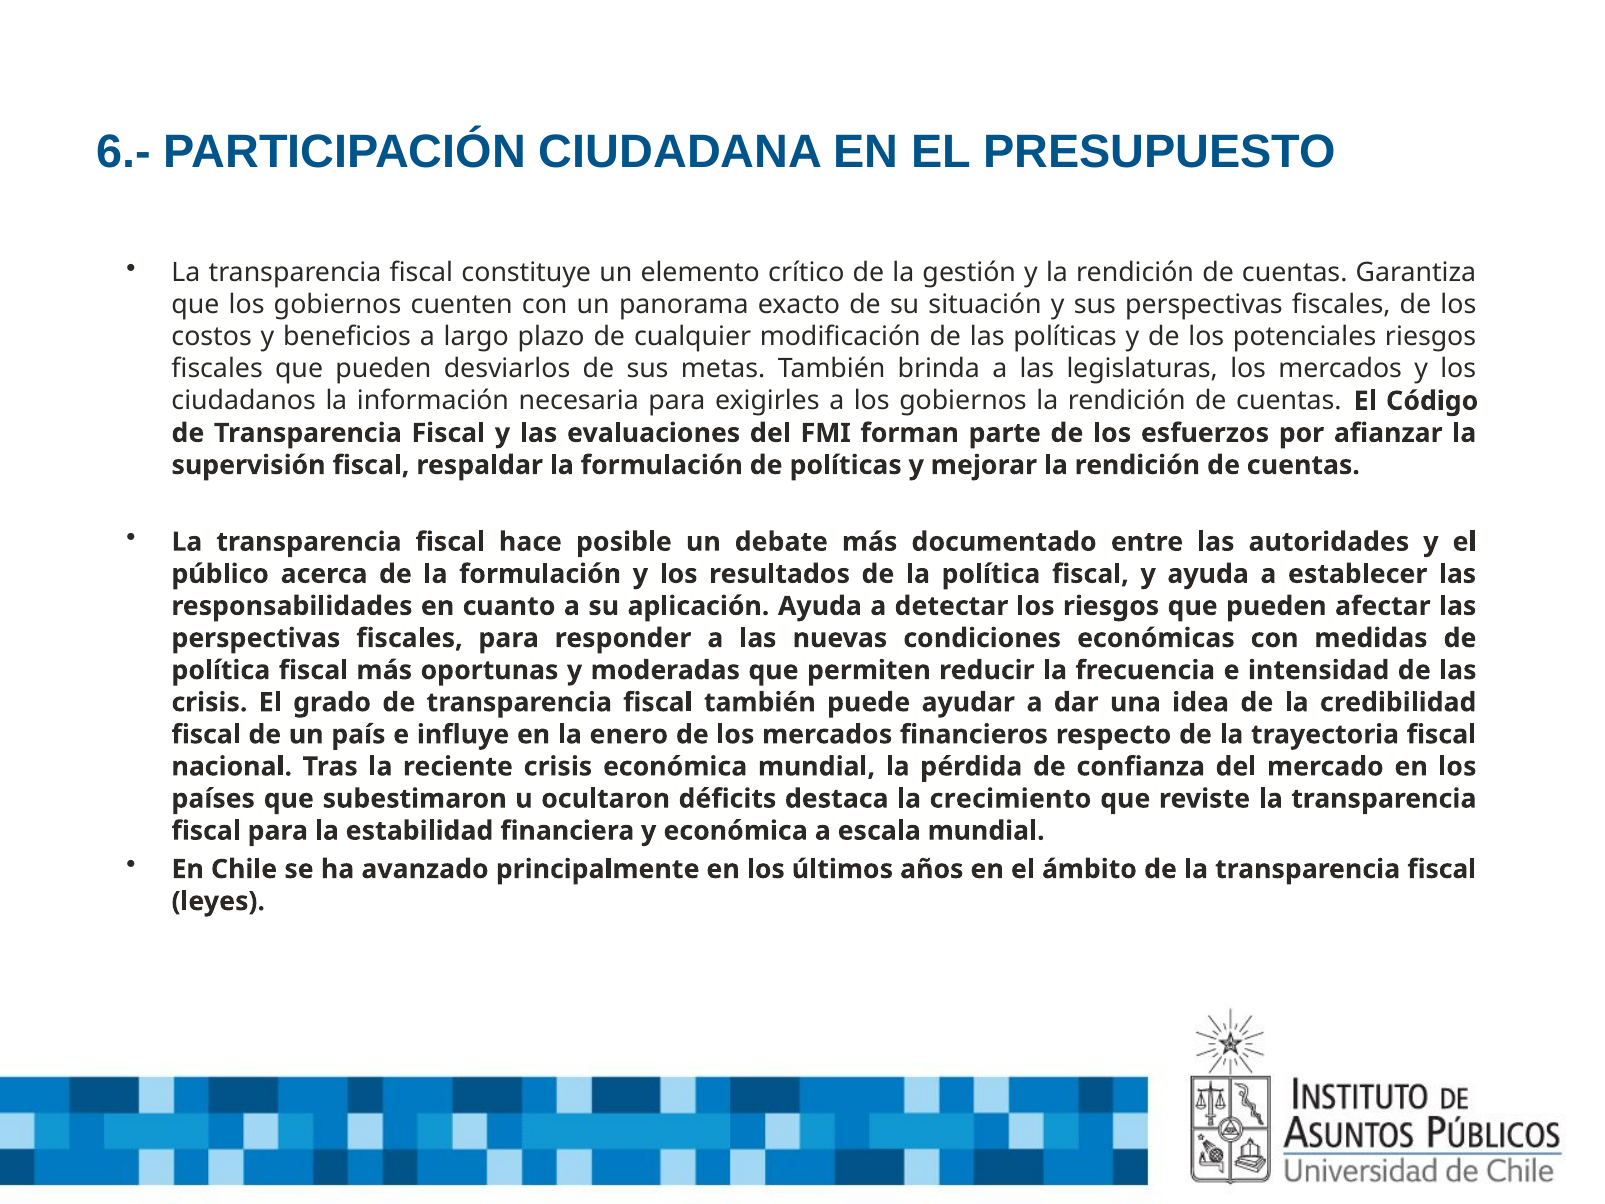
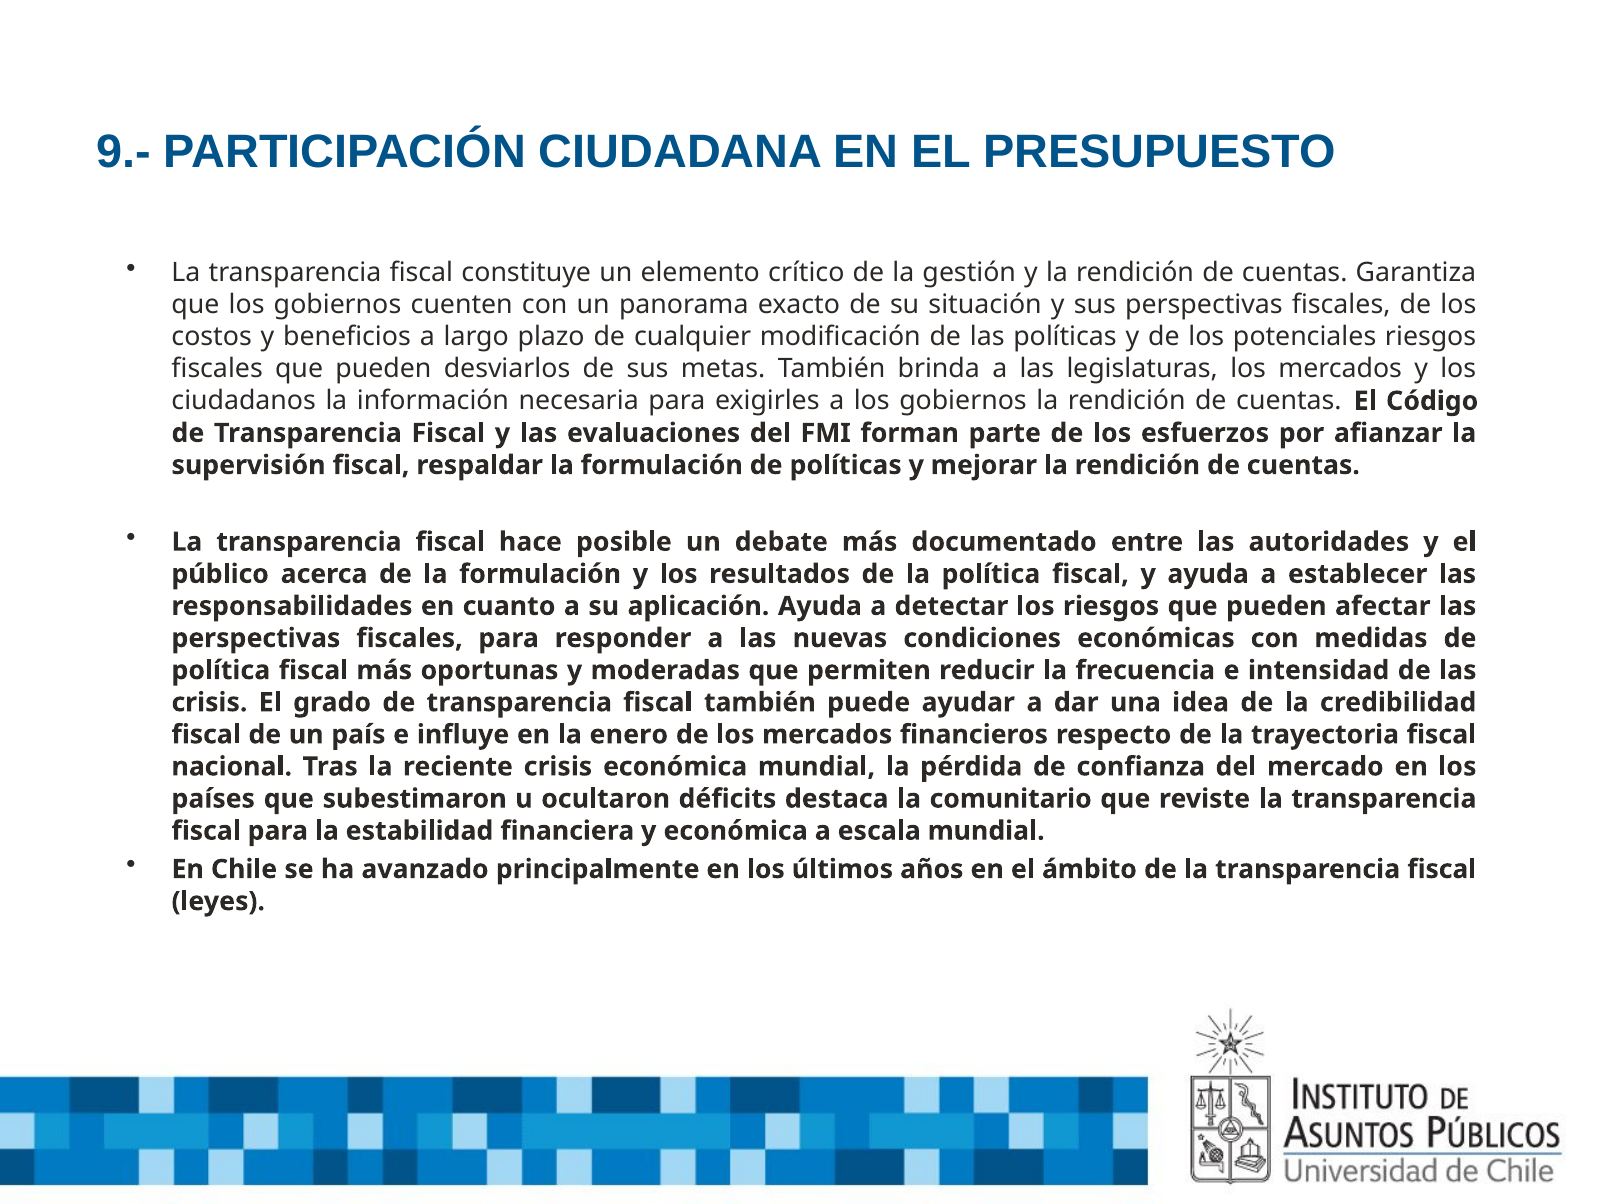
6.-: 6.- -> 9.-
crecimiento: crecimiento -> comunitario
